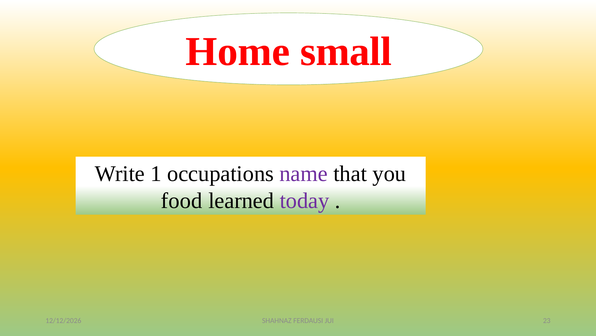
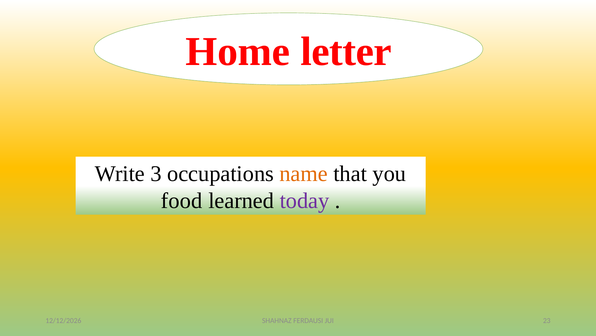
small: small -> letter
1: 1 -> 3
name colour: purple -> orange
